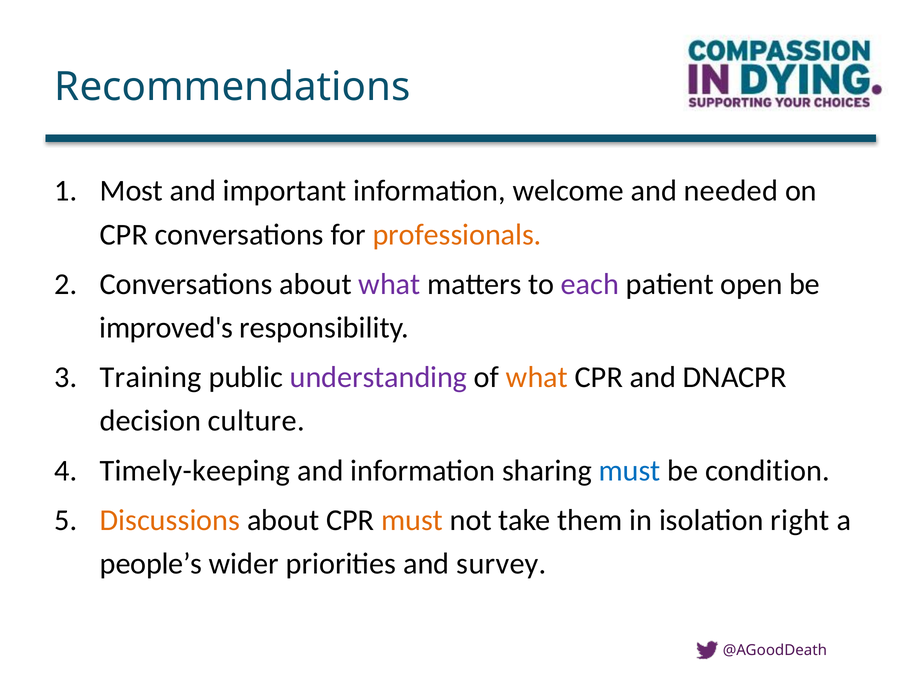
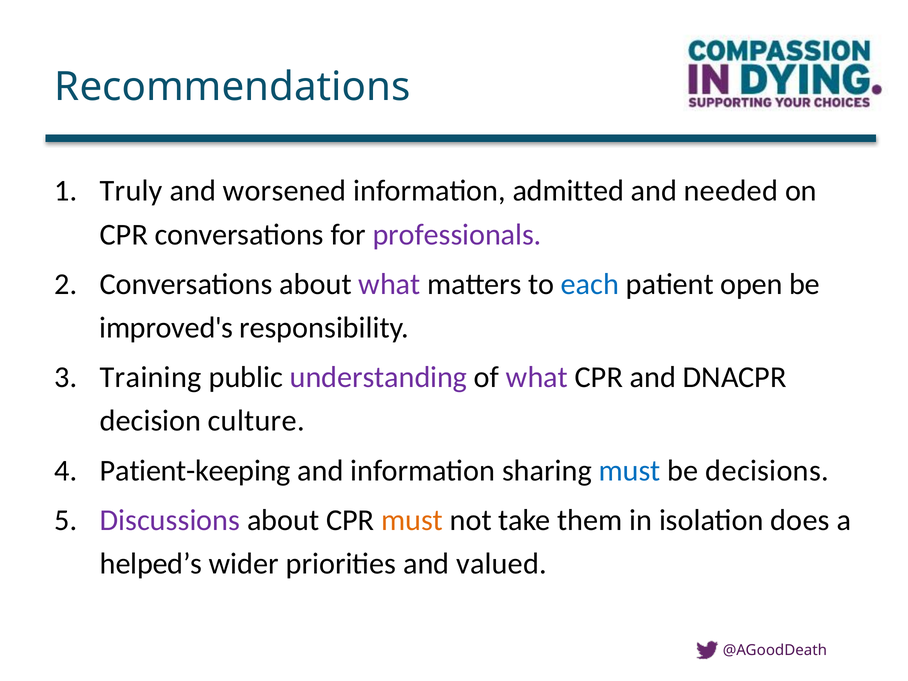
Most: Most -> Truly
important: important -> worsened
welcome: welcome -> admitted
professionals colour: orange -> purple
each colour: purple -> blue
what at (537, 377) colour: orange -> purple
Timely-keeping: Timely-keeping -> Patient-keeping
condition: condition -> decisions
Discussions colour: orange -> purple
right: right -> does
people’s: people’s -> helped’s
survey: survey -> valued
